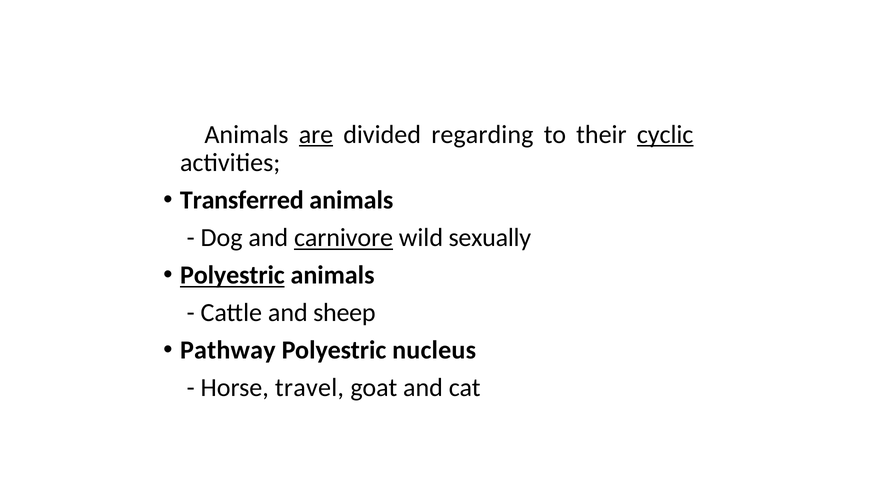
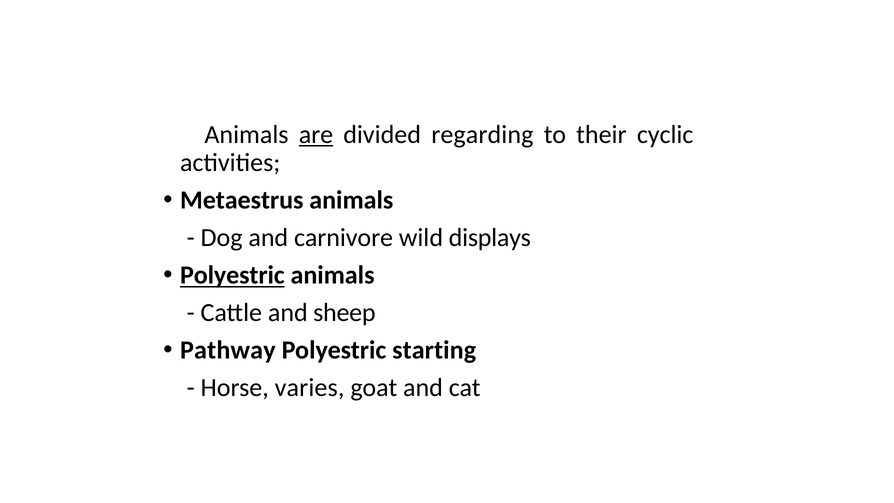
cyclic underline: present -> none
Transferred: Transferred -> Metaestrus
carnivore underline: present -> none
sexually: sexually -> displays
nucleus: nucleus -> starting
travel: travel -> varies
